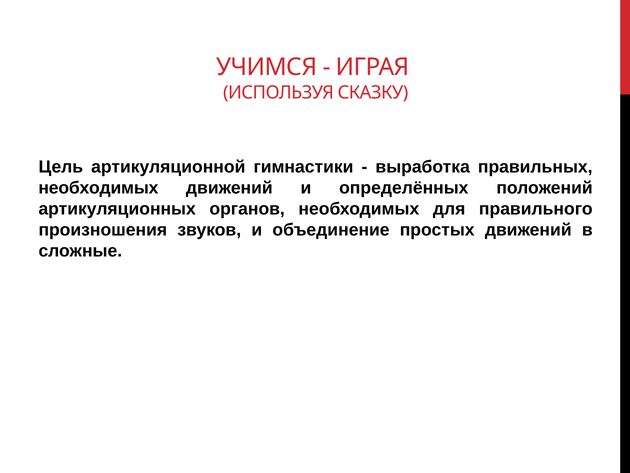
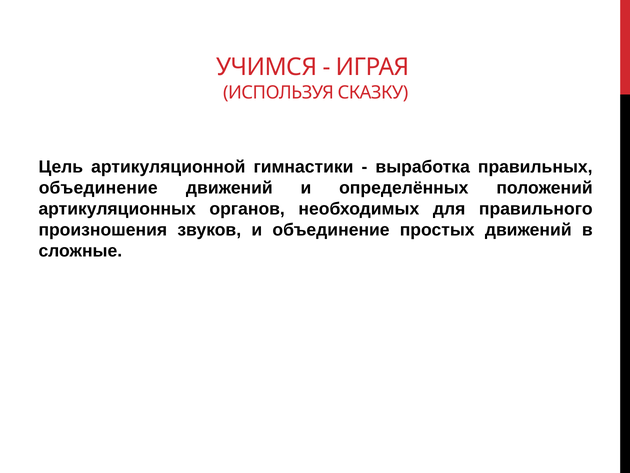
необходимых at (98, 188): необходимых -> объединение
